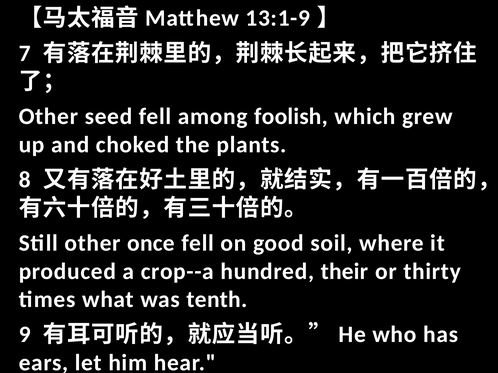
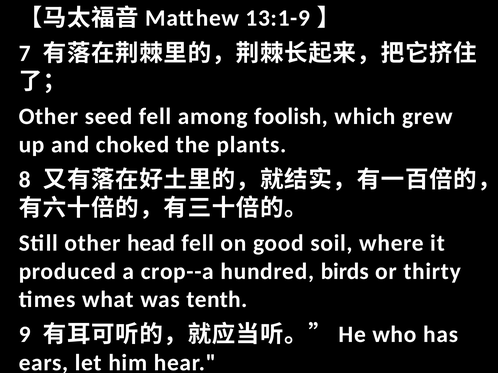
once: once -> head
their: their -> birds
